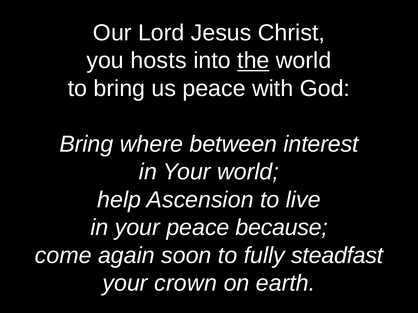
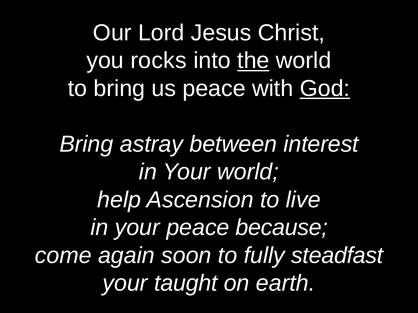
hosts: hosts -> rocks
God underline: none -> present
where: where -> astray
crown: crown -> taught
